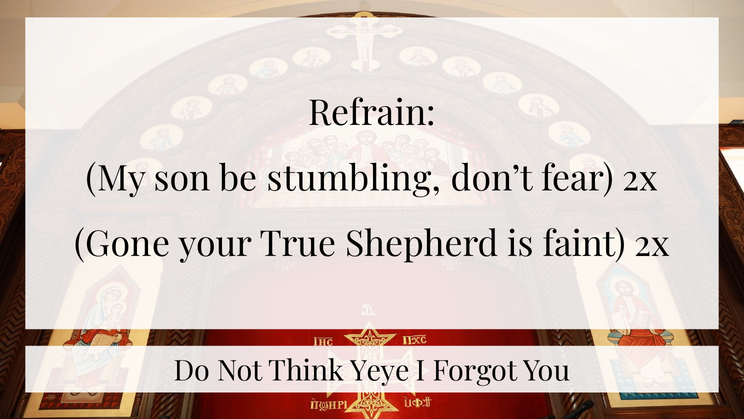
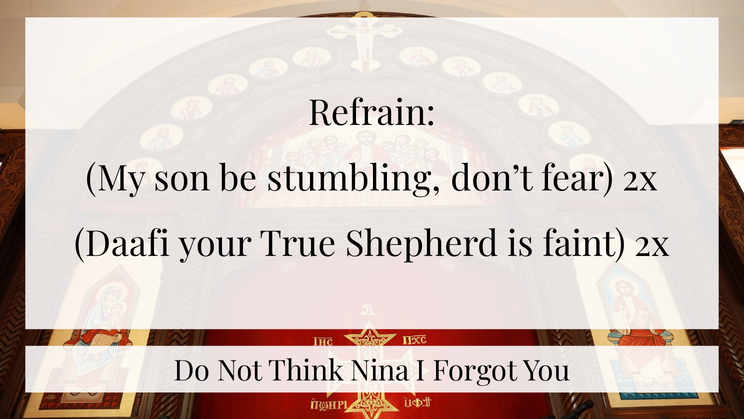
Gone: Gone -> Daafi
Yeye: Yeye -> Nina
